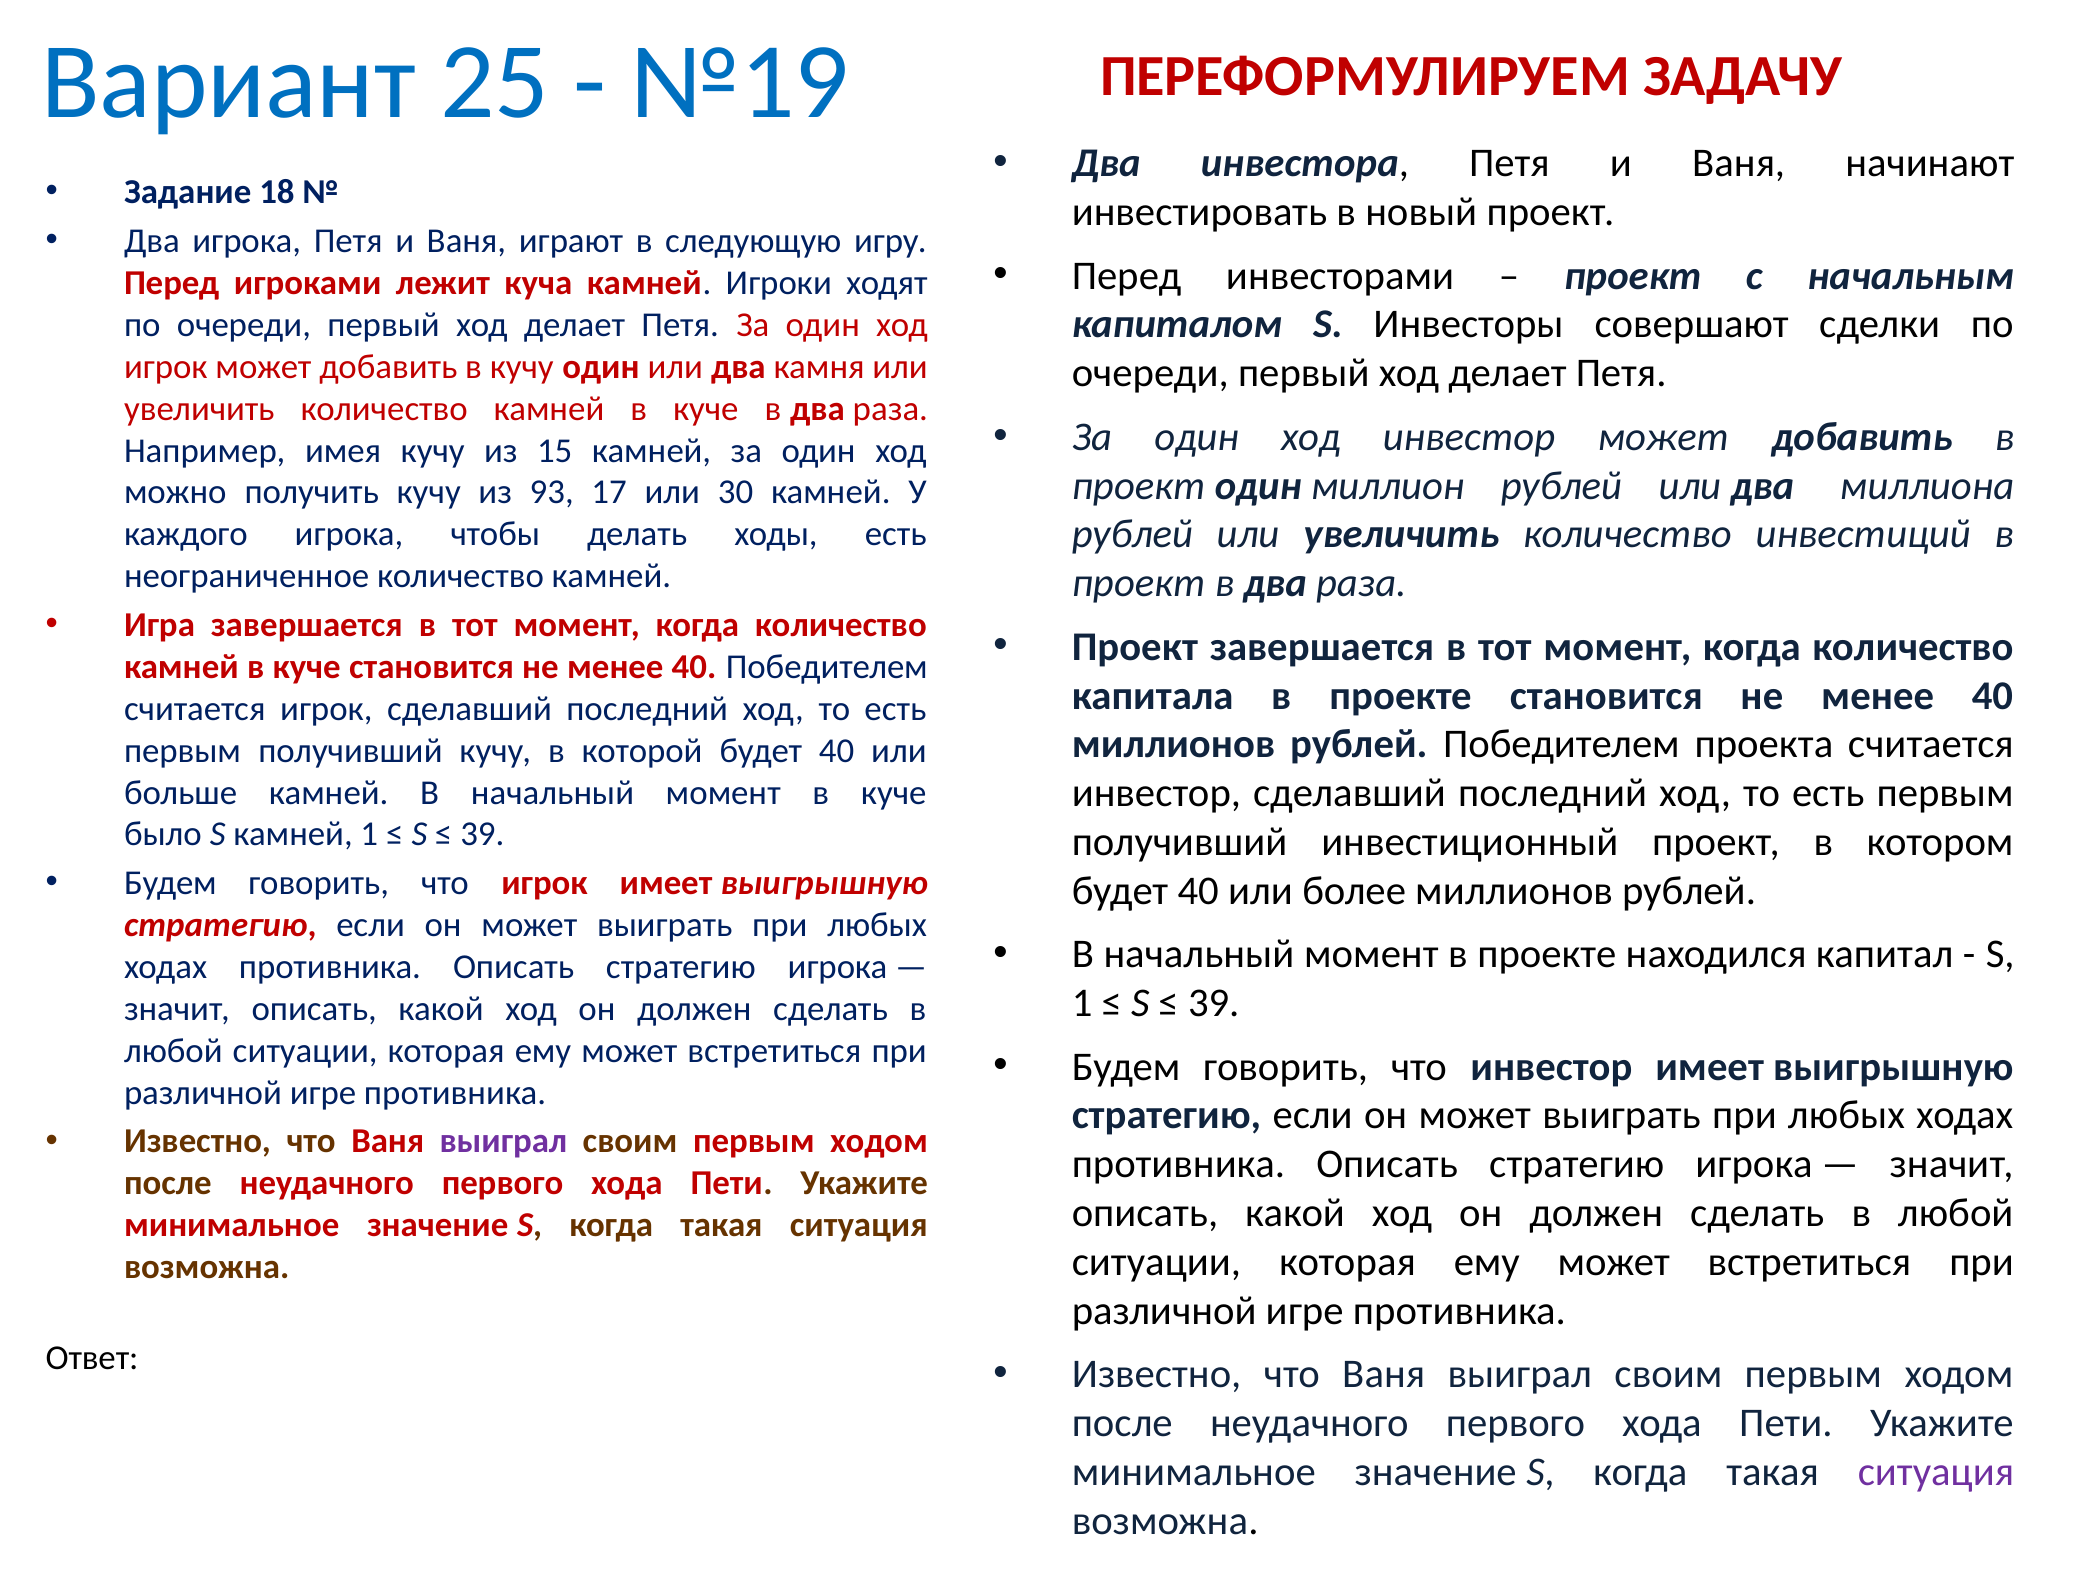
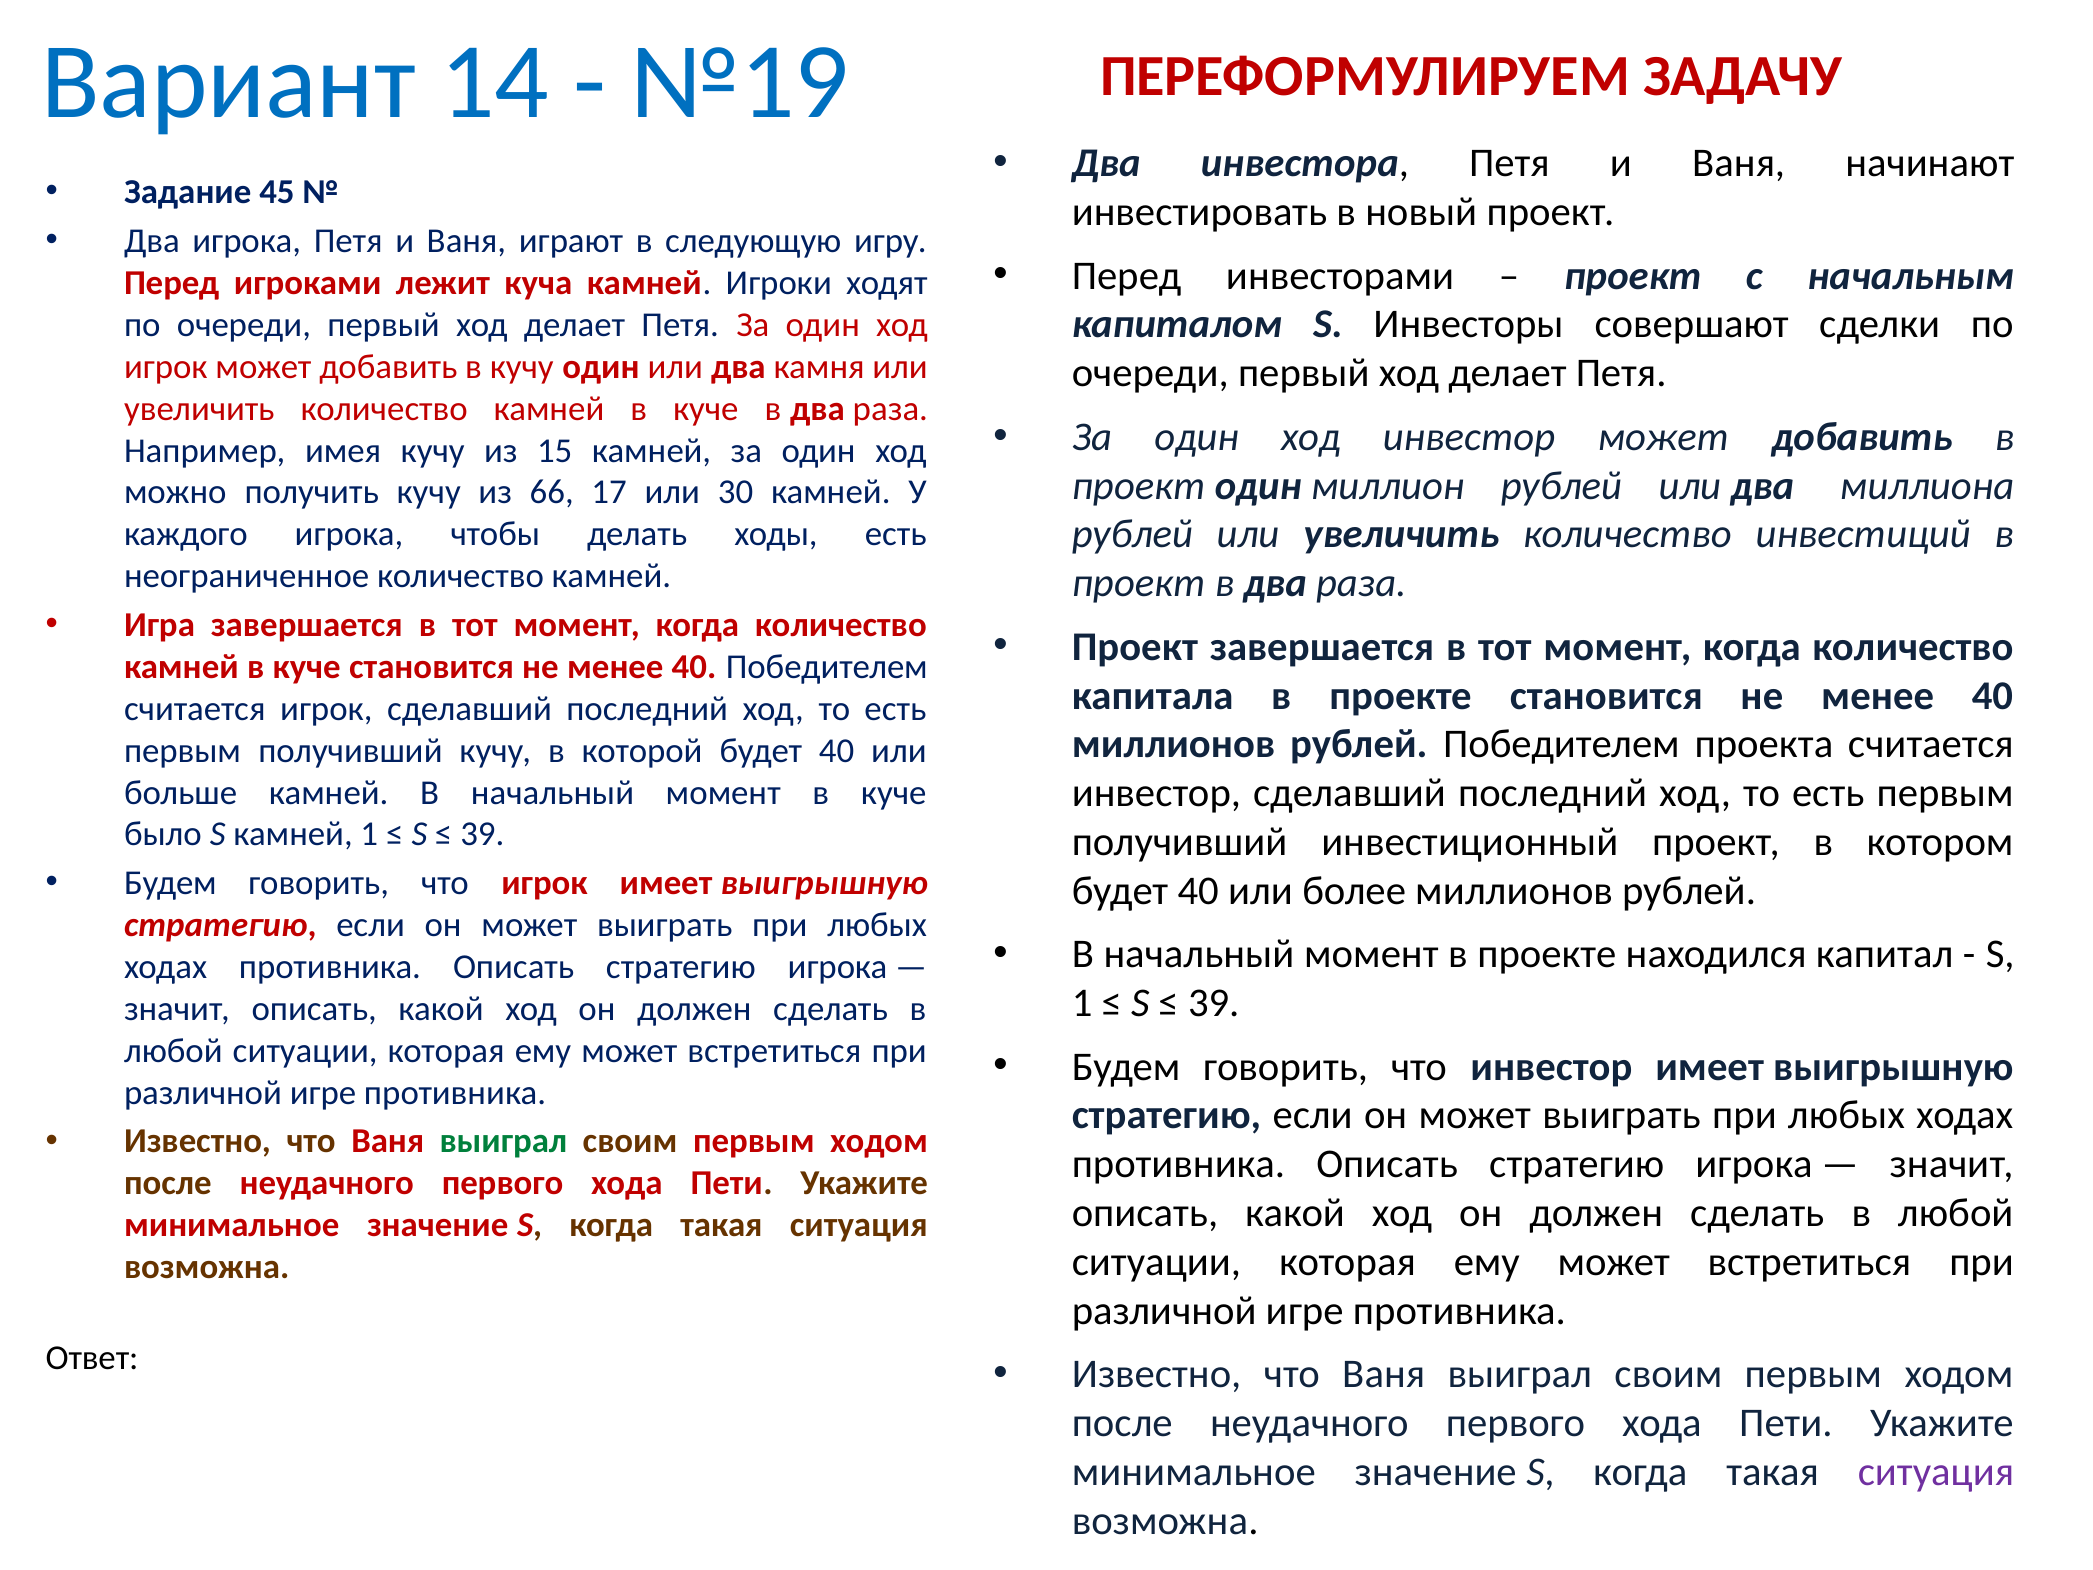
25: 25 -> 14
18: 18 -> 45
93: 93 -> 66
выиграл at (503, 1141) colour: purple -> green
